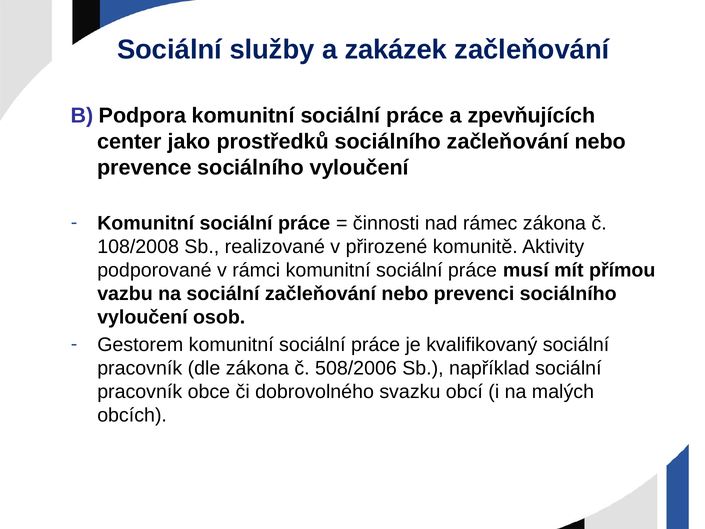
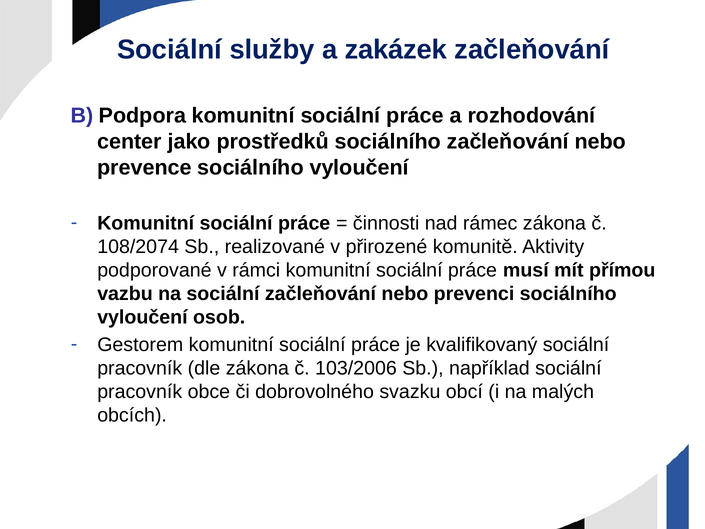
zpevňujících: zpevňujících -> rozhodování
108/2008: 108/2008 -> 108/2074
508/2006: 508/2006 -> 103/2006
